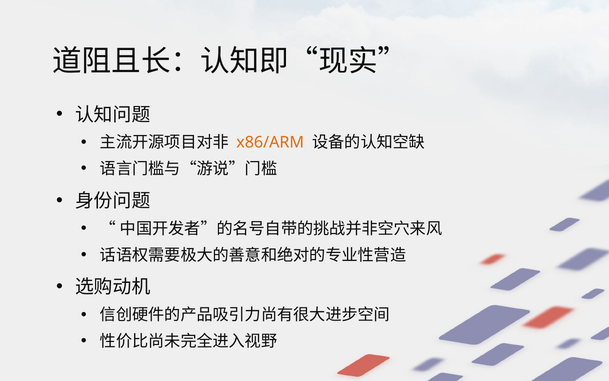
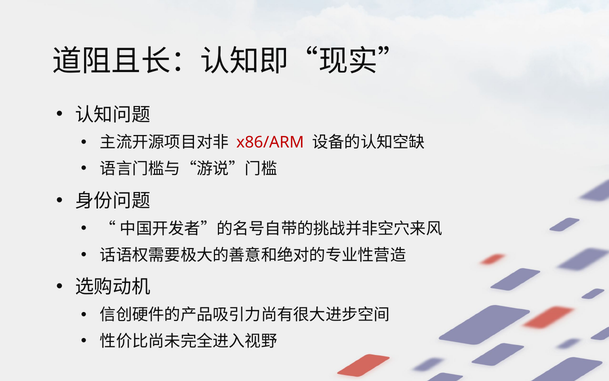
x86/ARM colour: orange -> red
